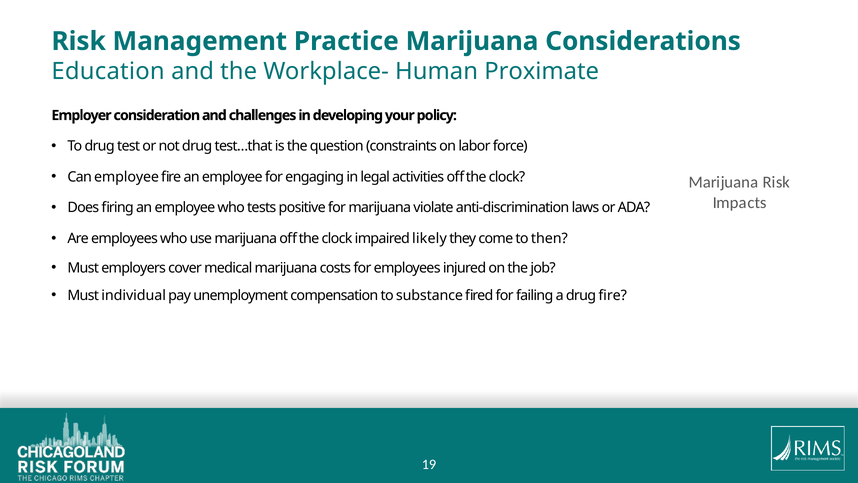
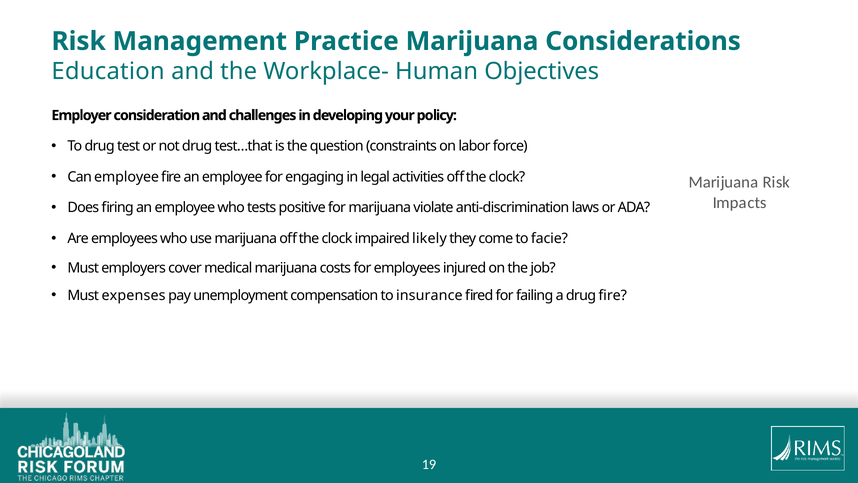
Proximate: Proximate -> Objectives
then: then -> facie
individual: individual -> expenses
substance: substance -> insurance
